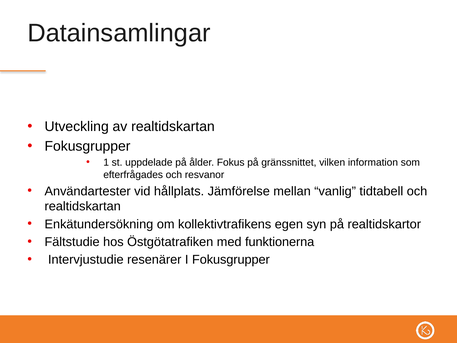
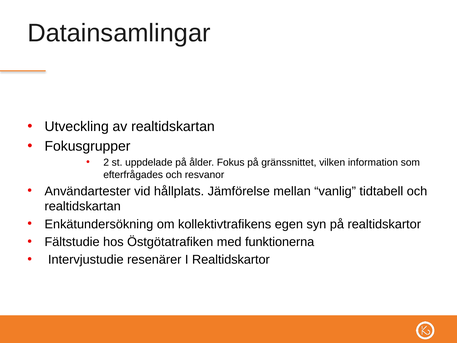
1: 1 -> 2
I Fokusgrupper: Fokusgrupper -> Realtidskartor
